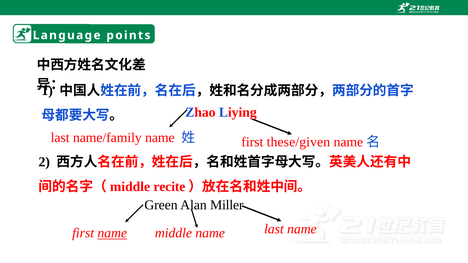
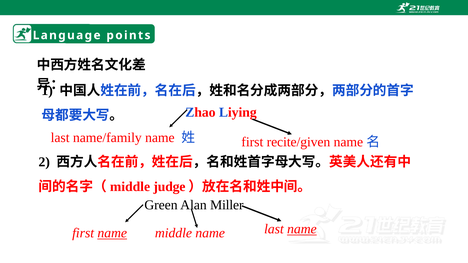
these/given: these/given -> recite/given
recite: recite -> judge
name at (302, 229) underline: none -> present
